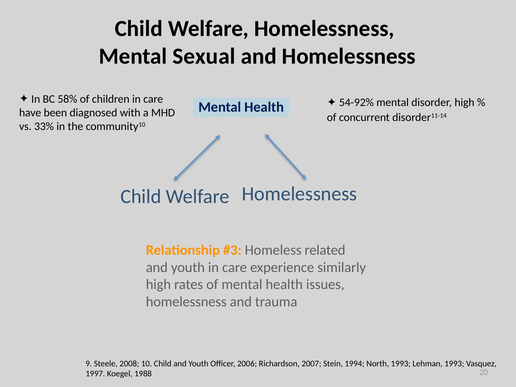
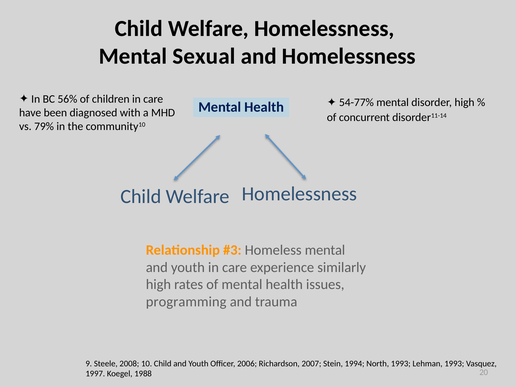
58%: 58% -> 56%
54-92%: 54-92% -> 54-77%
33%: 33% -> 79%
Homeless related: related -> mental
homelessness at (186, 302): homelessness -> programming
